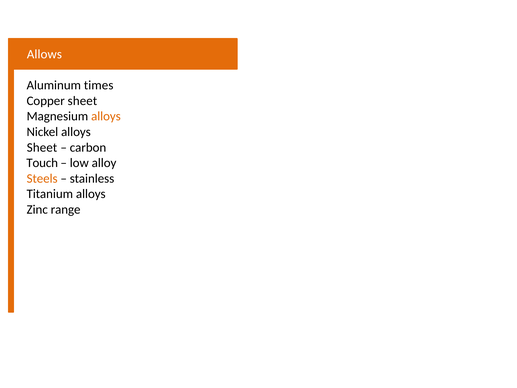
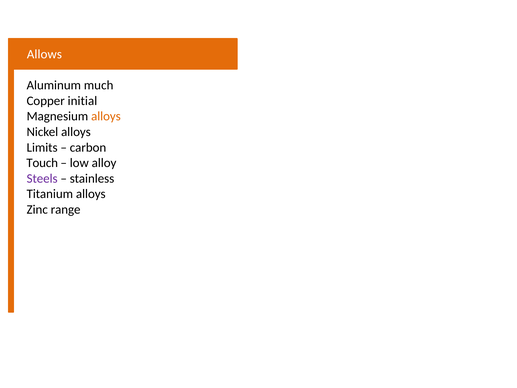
times: times -> much
Copper sheet: sheet -> initial
Sheet at (42, 147): Sheet -> Limits
Steels colour: orange -> purple
